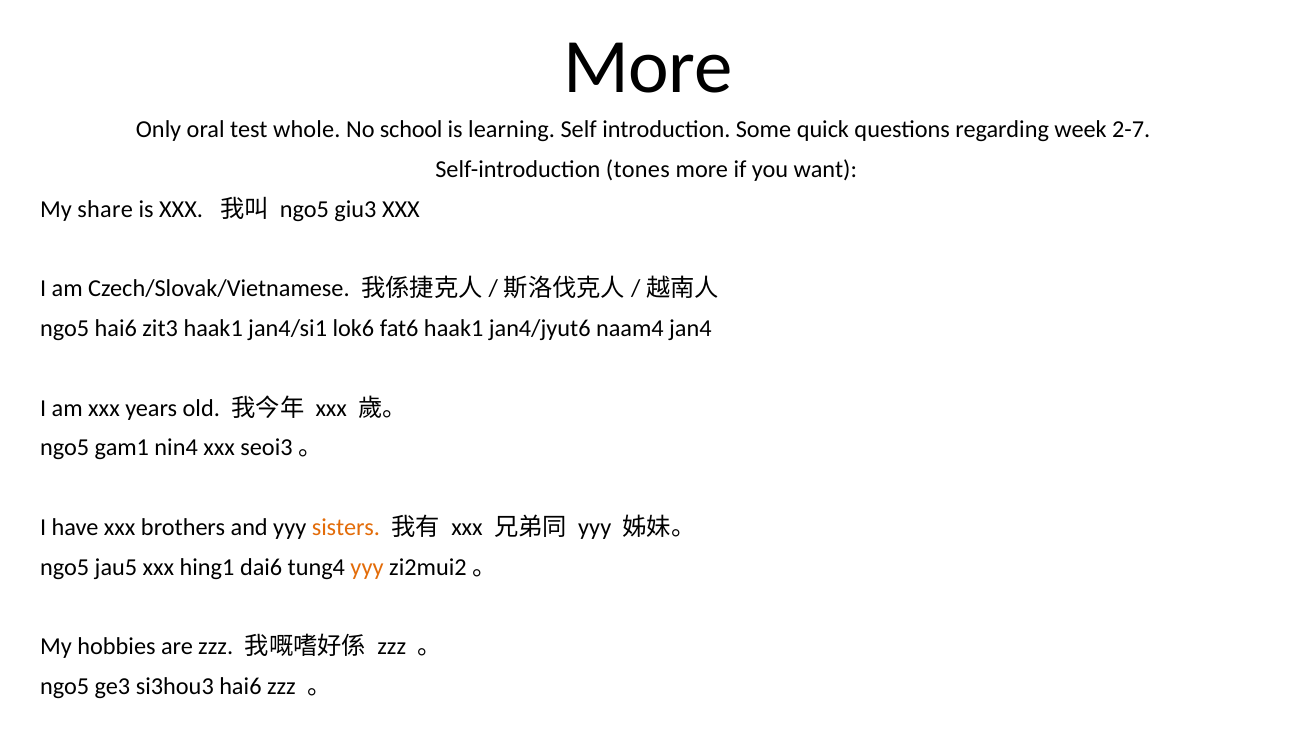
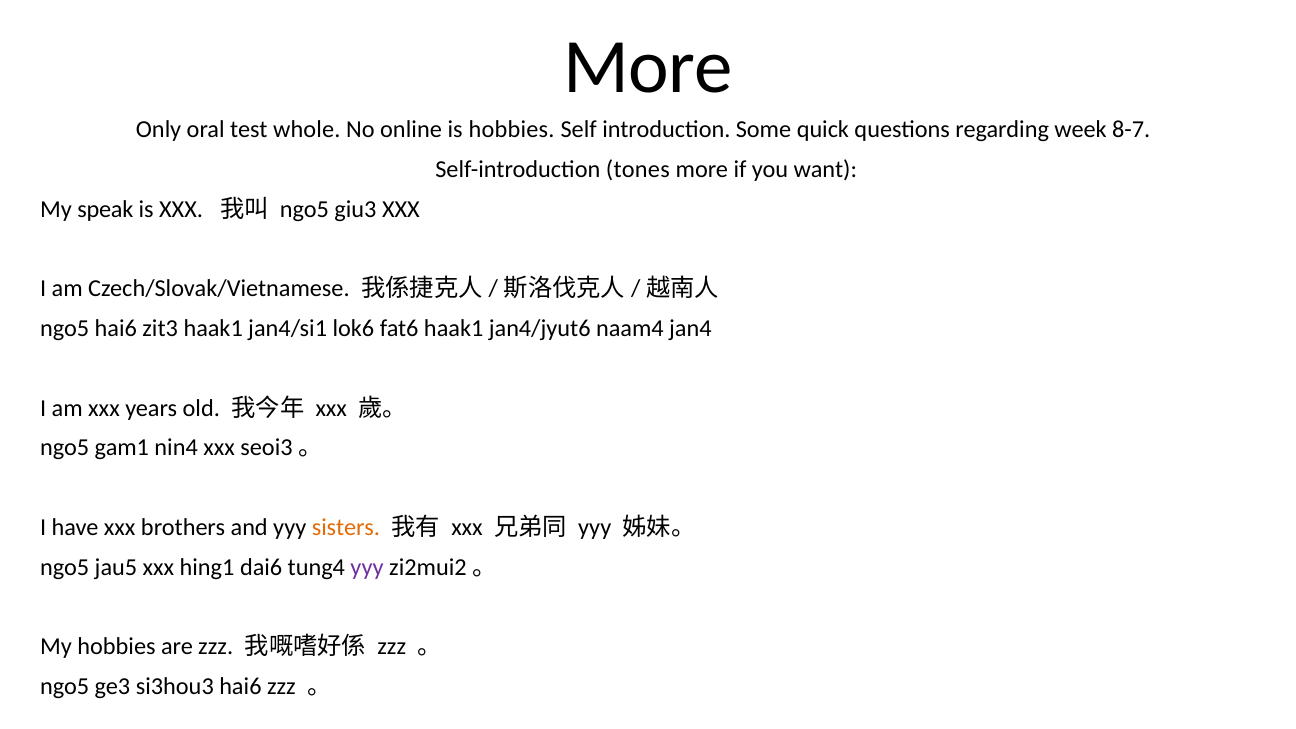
school: school -> online
is learning: learning -> hobbies
2-7: 2-7 -> 8-7
share: share -> speak
yyy at (367, 567) colour: orange -> purple
